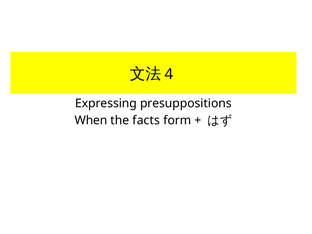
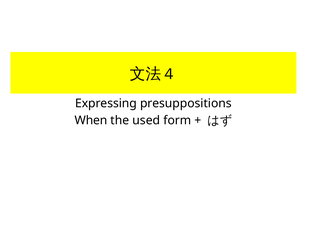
facts: facts -> used
